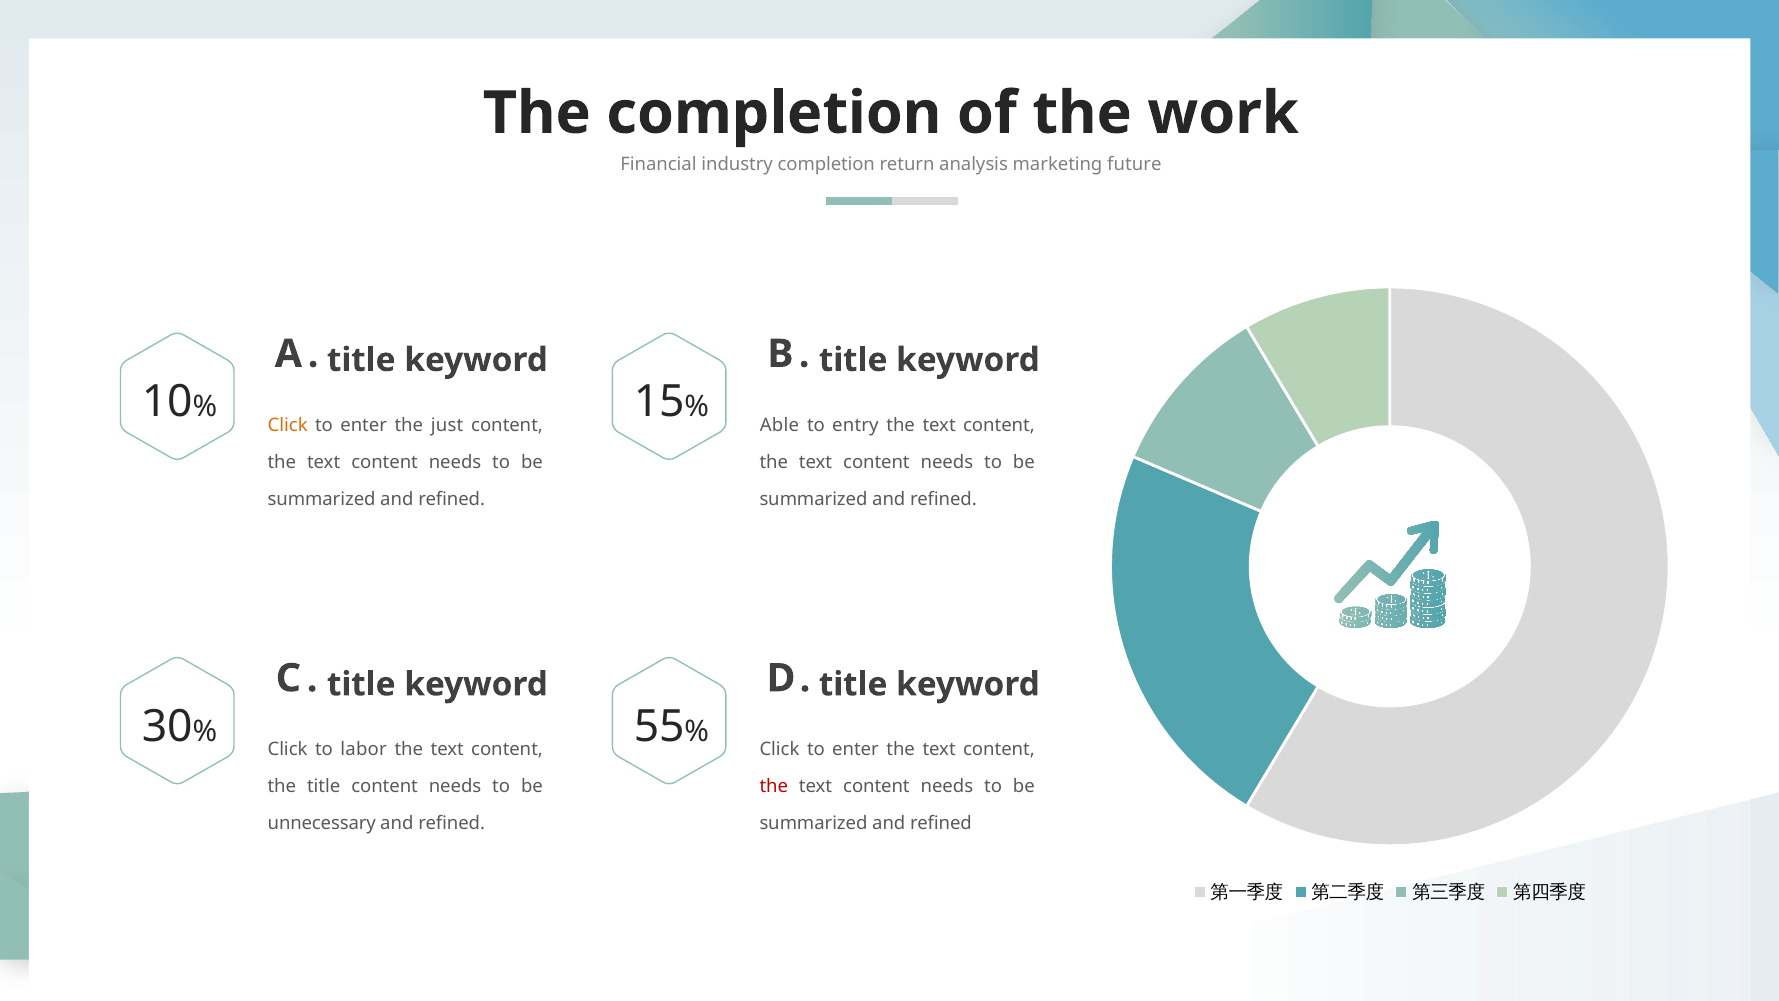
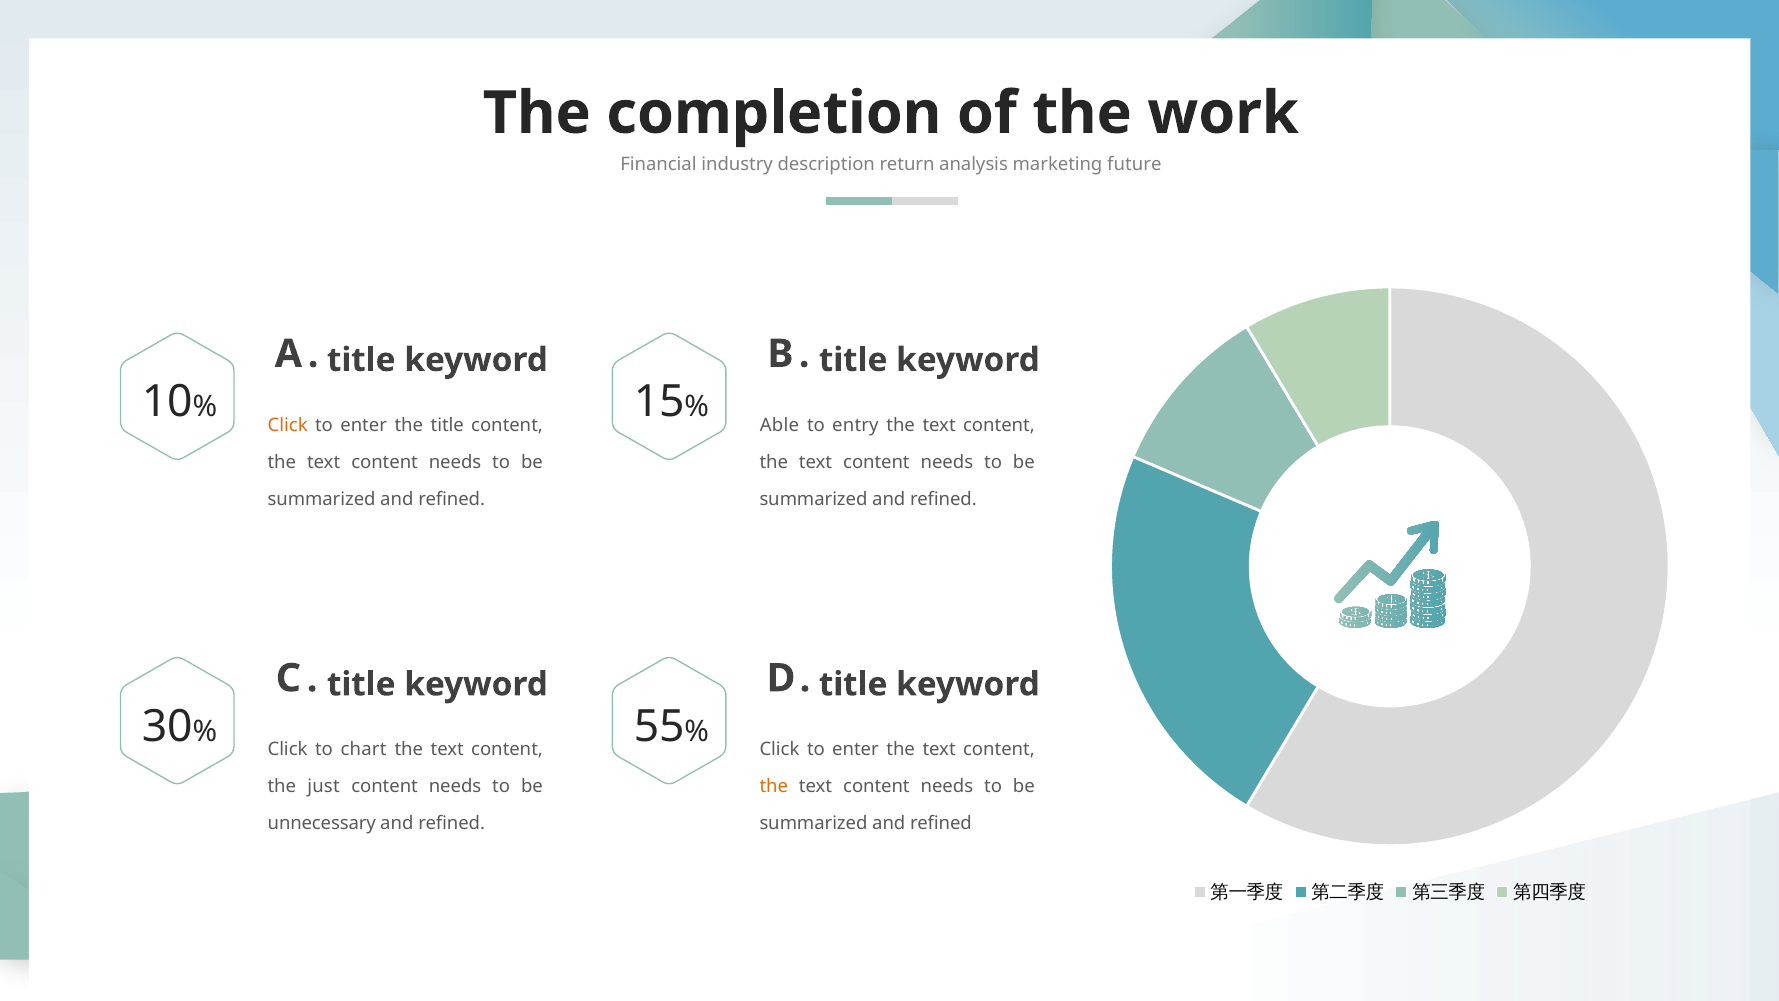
industry completion: completion -> description
the just: just -> title
labor: labor -> chart
the title: title -> just
the at (774, 786) colour: red -> orange
